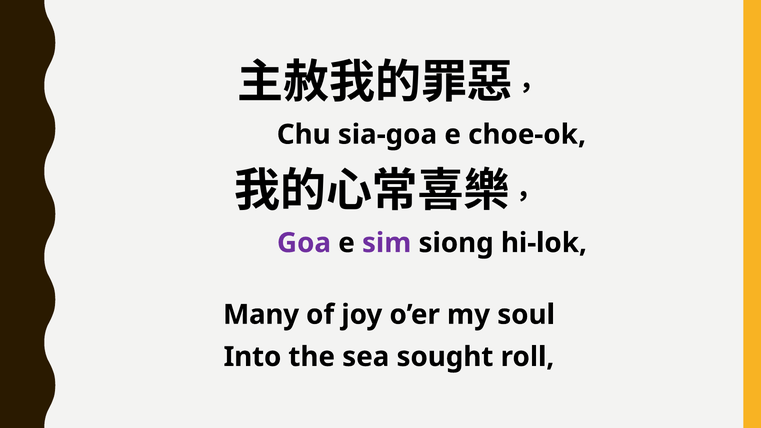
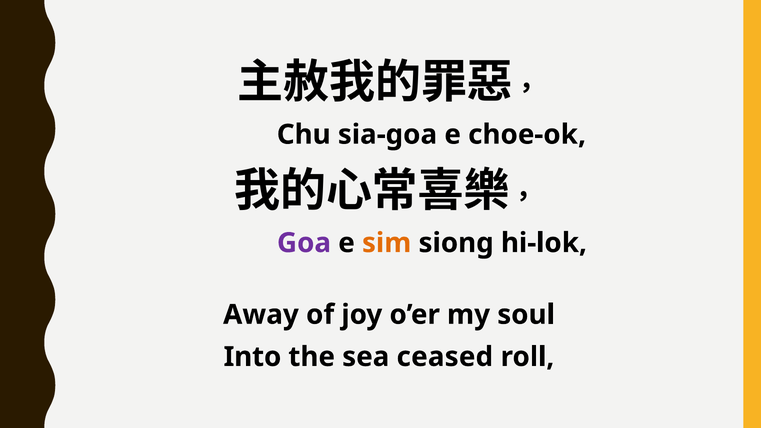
sim colour: purple -> orange
Many: Many -> Away
sought: sought -> ceased
